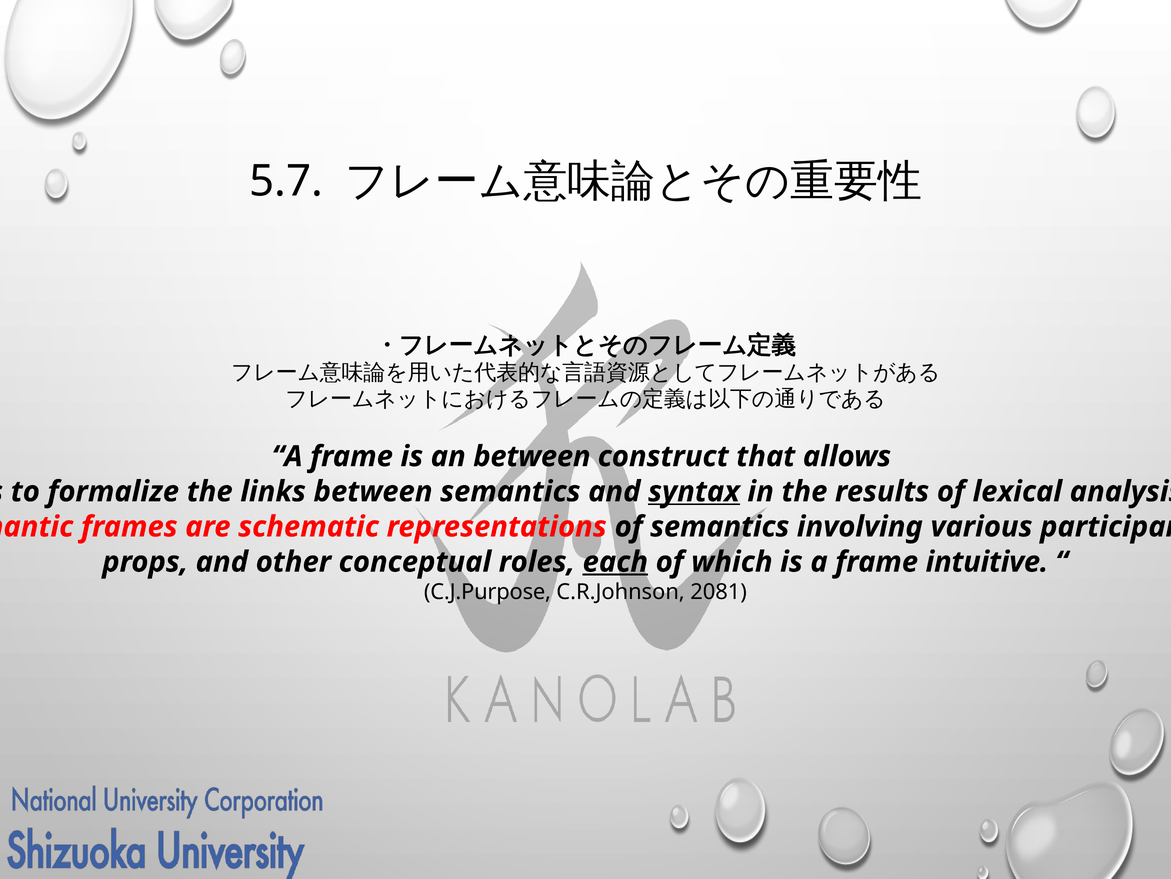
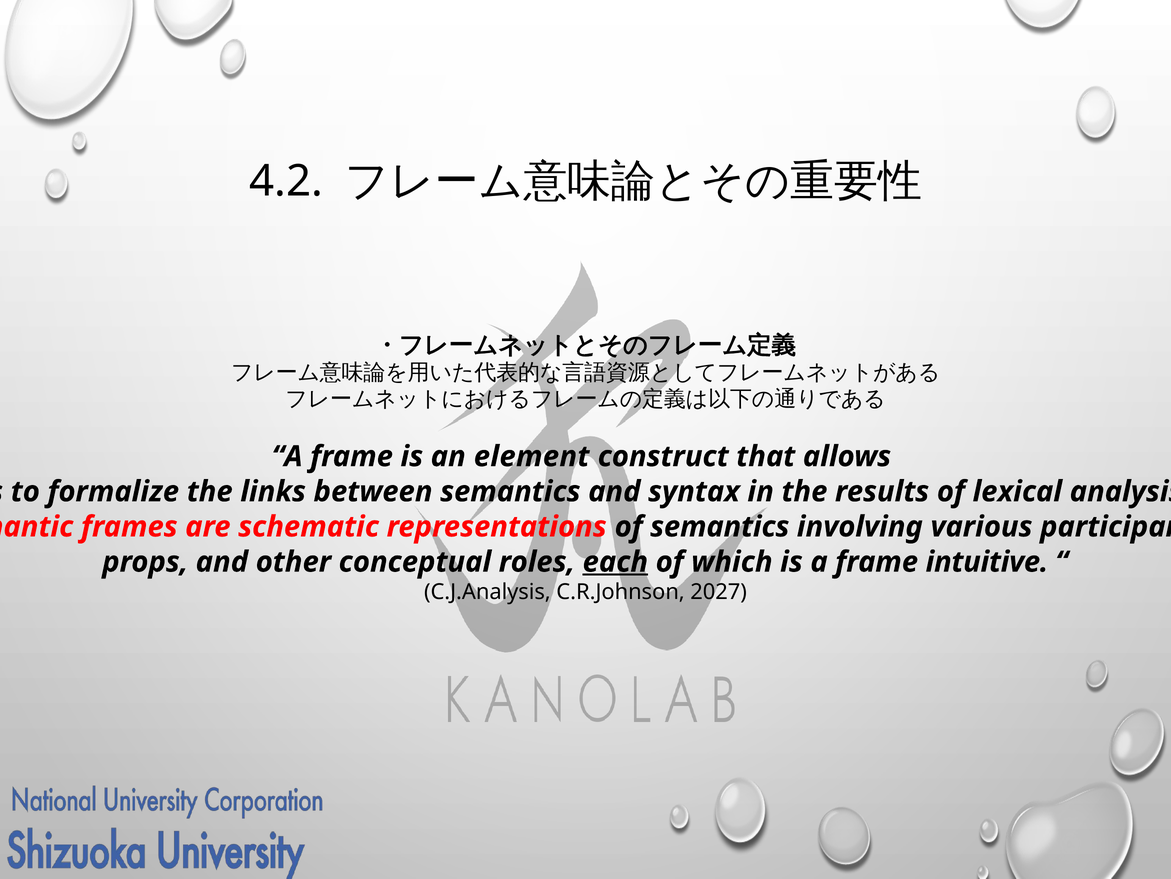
5.7: 5.7 -> 4.2
an between: between -> element
syntax underline: present -> none
C.J.Purpose: C.J.Purpose -> C.J.Analysis
2081: 2081 -> 2027
